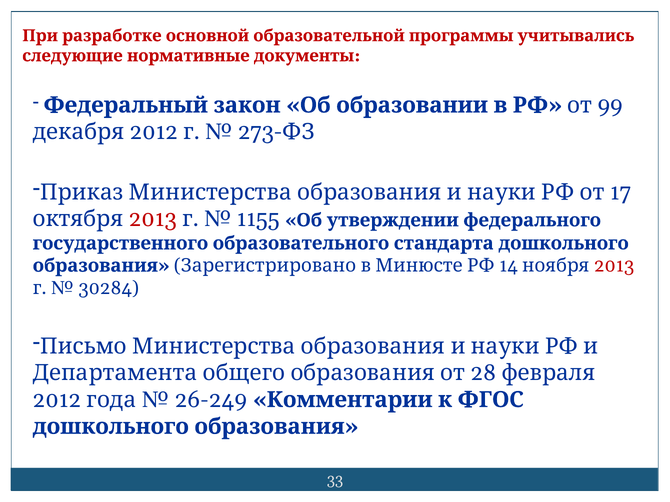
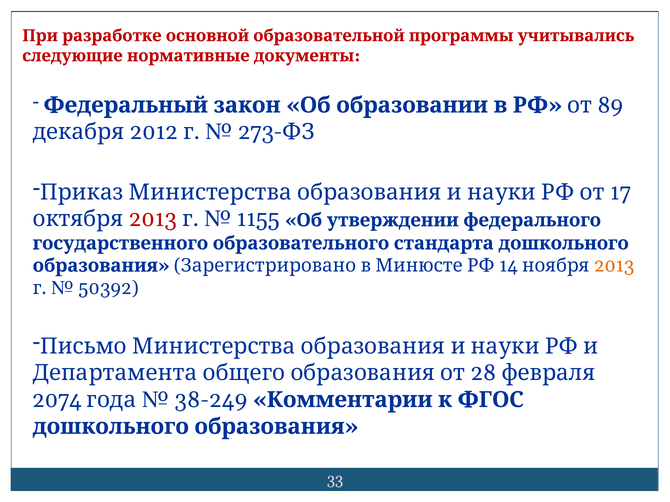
99: 99 -> 89
2013 at (614, 266) colour: red -> orange
30284: 30284 -> 50392
2012 at (57, 400): 2012 -> 2074
26-249: 26-249 -> 38-249
